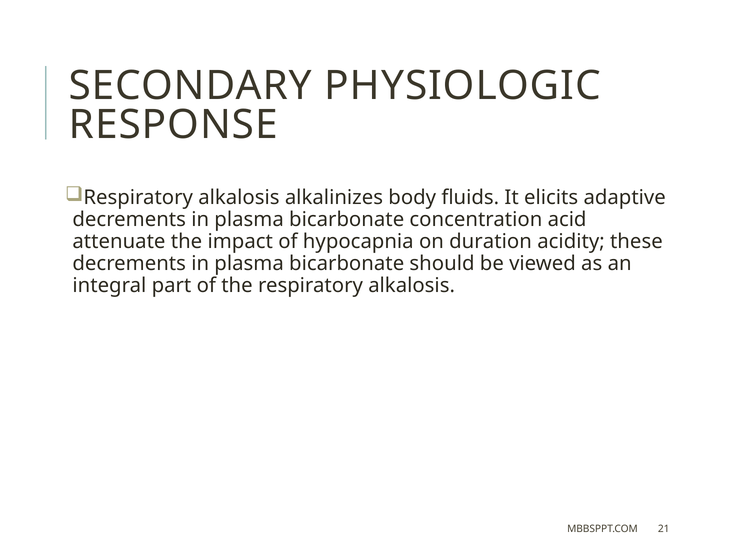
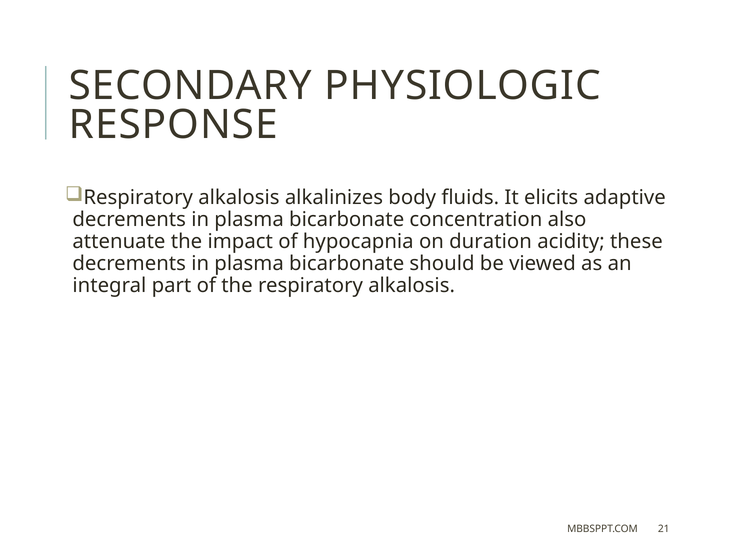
acid: acid -> also
